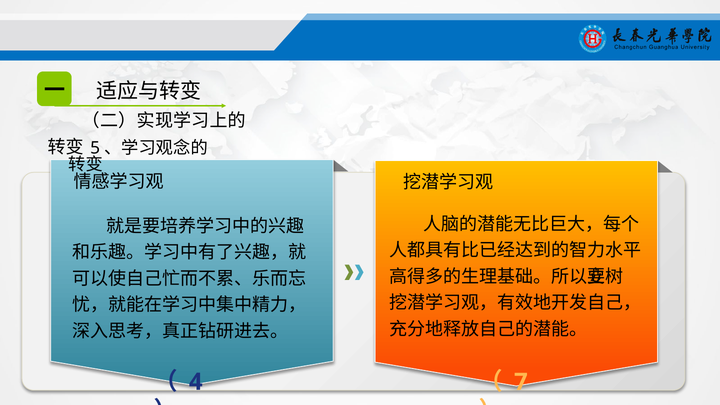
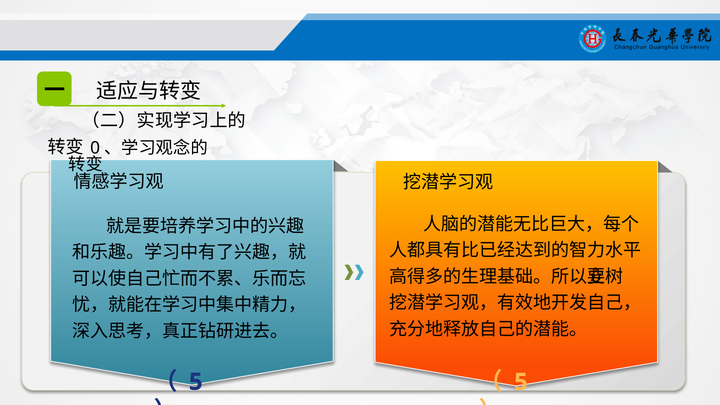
5: 5 -> 0
4 at (196, 382): 4 -> 5
7 at (521, 382): 7 -> 5
